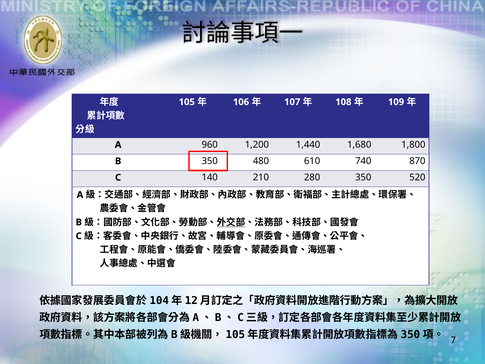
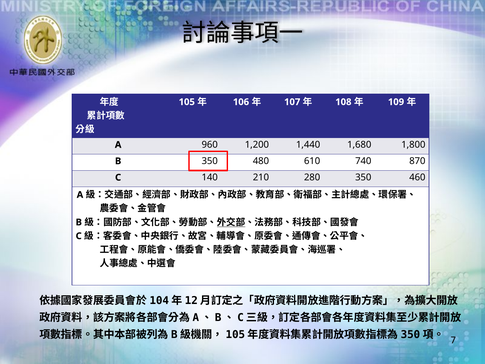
520: 520 -> 460
